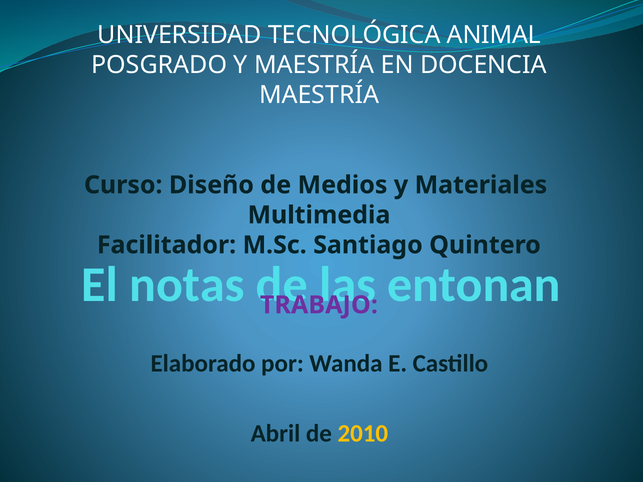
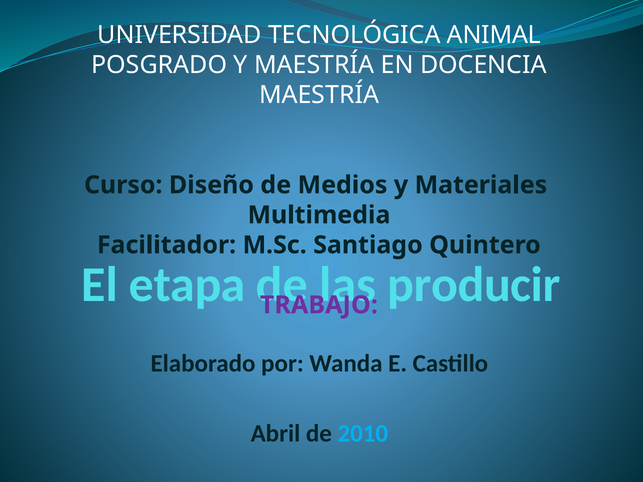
notas: notas -> etapa
entonan: entonan -> producir
2010 colour: yellow -> light blue
